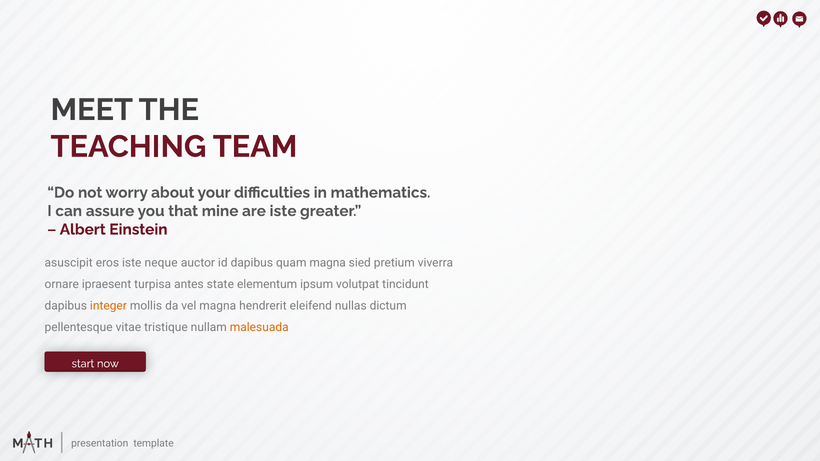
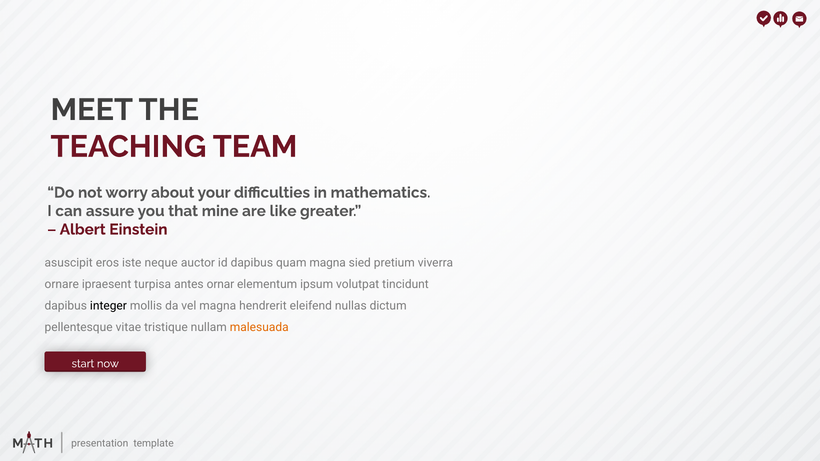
are iste: iste -> like
state: state -> ornar
integer colour: orange -> black
